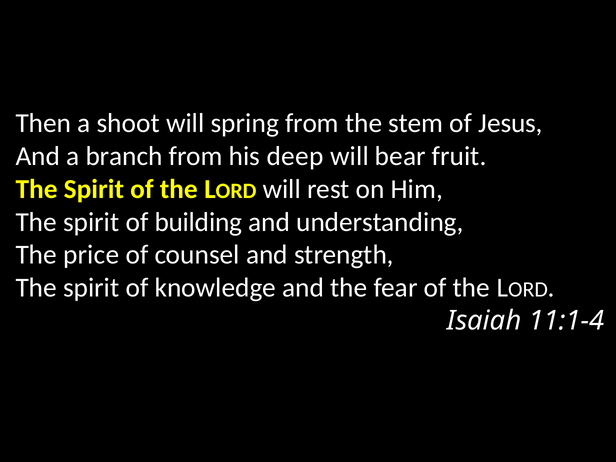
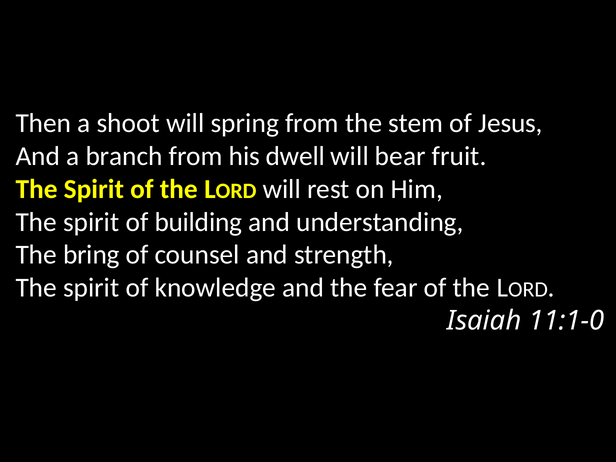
deep: deep -> dwell
price: price -> bring
11:1-4: 11:1-4 -> 11:1-0
